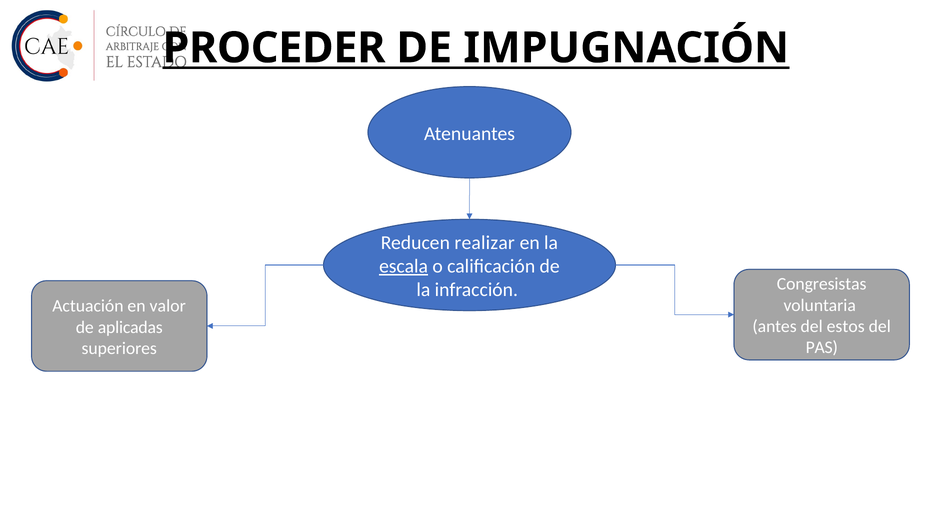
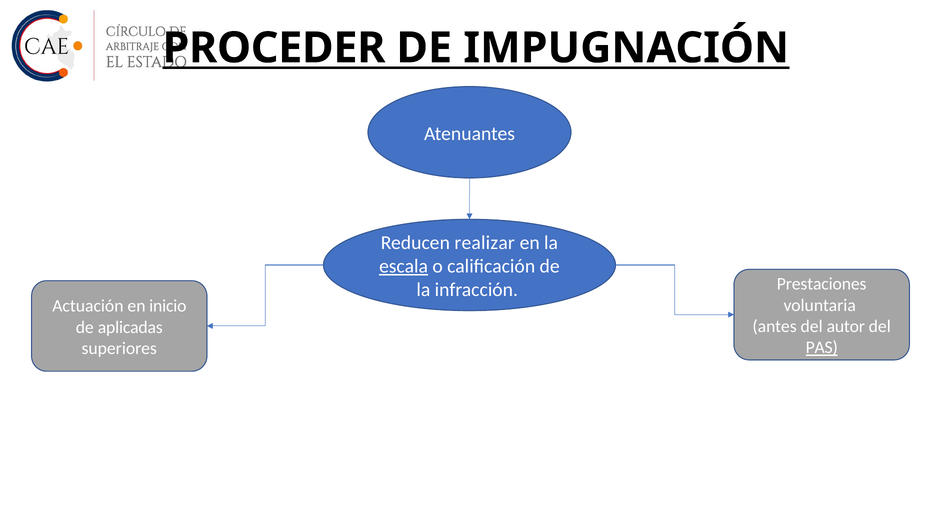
Congresistas: Congresistas -> Prestaciones
valor: valor -> inicio
estos: estos -> autor
PAS underline: none -> present
